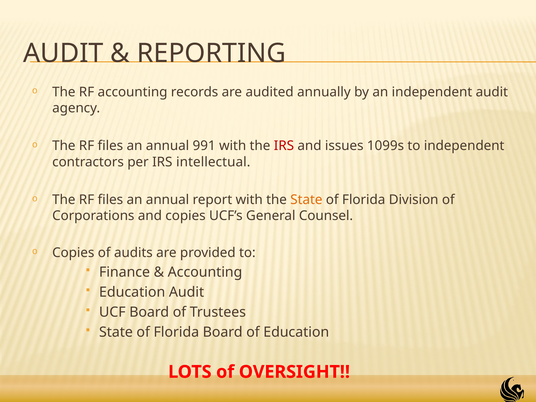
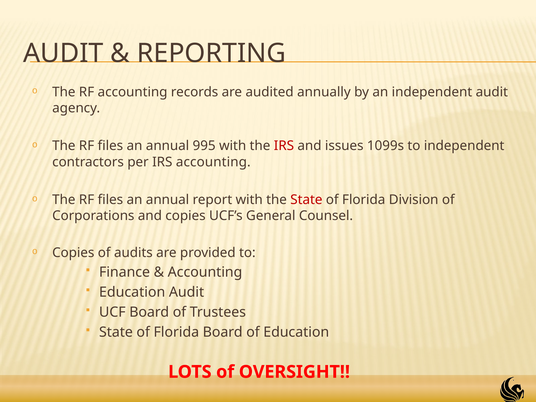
991: 991 -> 995
IRS intellectual: intellectual -> accounting
State at (306, 200) colour: orange -> red
